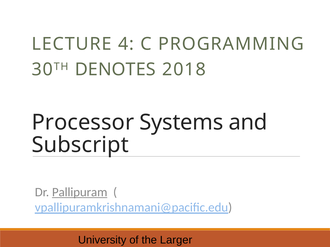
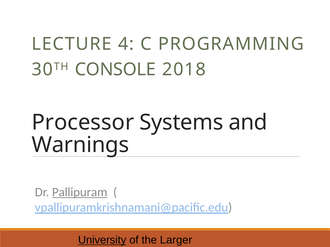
DENOTES: DENOTES -> CONSOLE
Subscript: Subscript -> Warnings
University underline: none -> present
